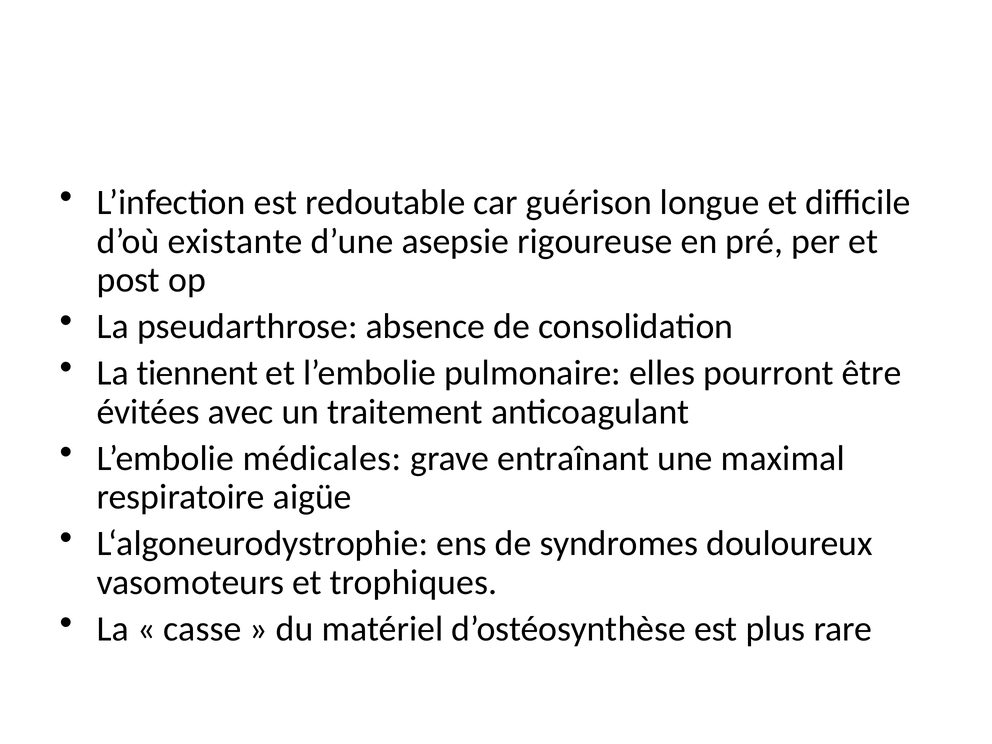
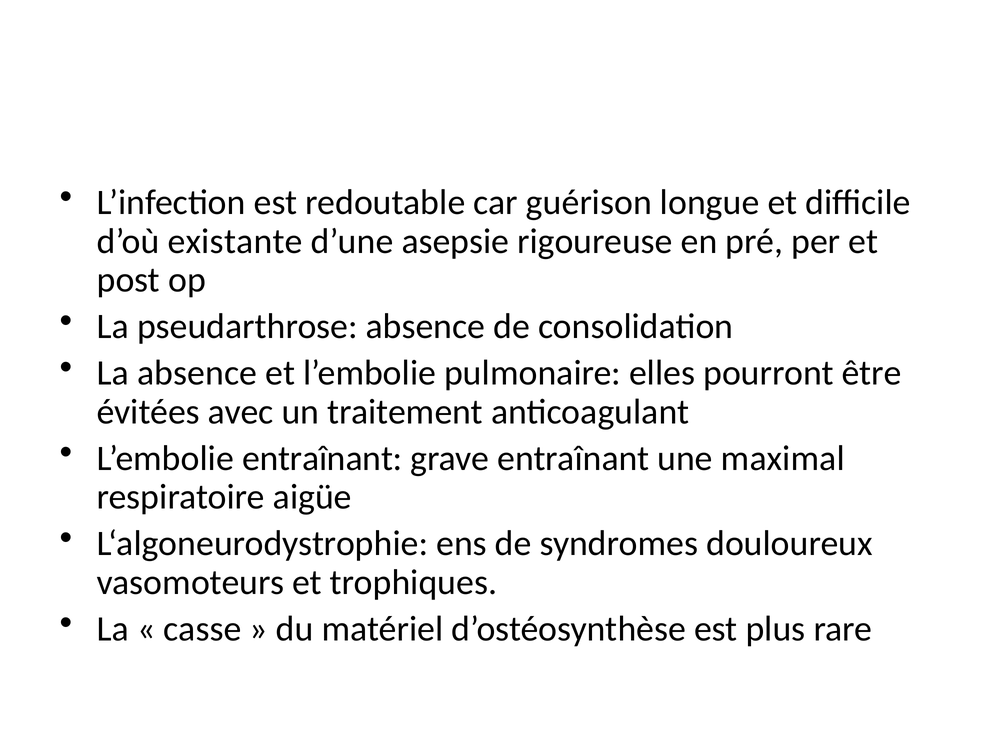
La tiennent: tiennent -> absence
L’embolie médicales: médicales -> entraînant
